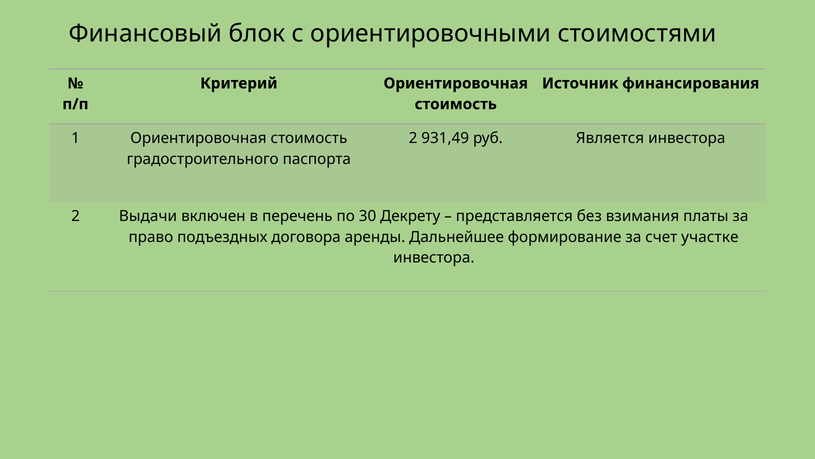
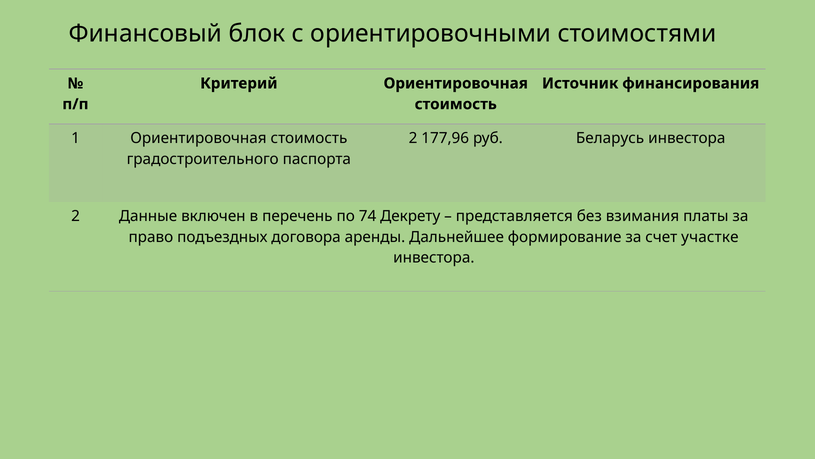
931,49: 931,49 -> 177,96
Является: Является -> Беларусь
Выдачи: Выдачи -> Данные
30: 30 -> 74
